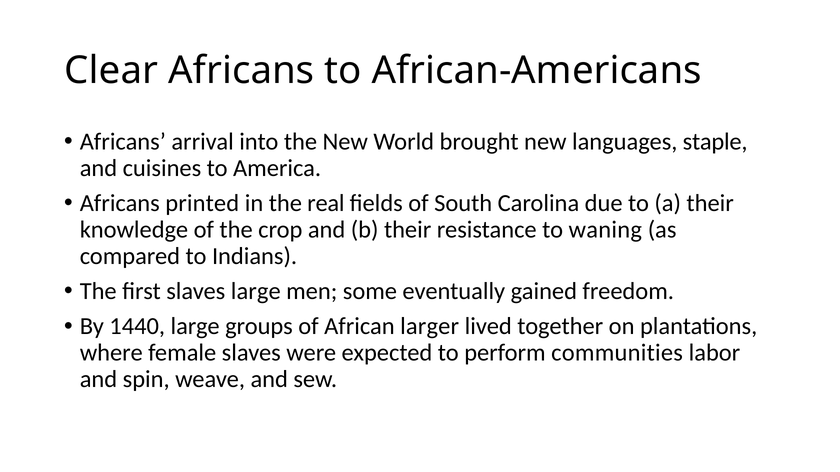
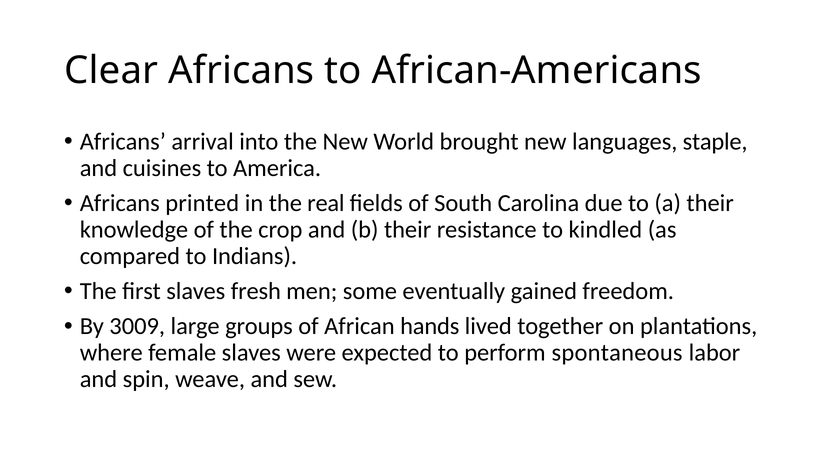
waning: waning -> kindled
slaves large: large -> fresh
1440: 1440 -> 3009
larger: larger -> hands
communities: communities -> spontaneous
